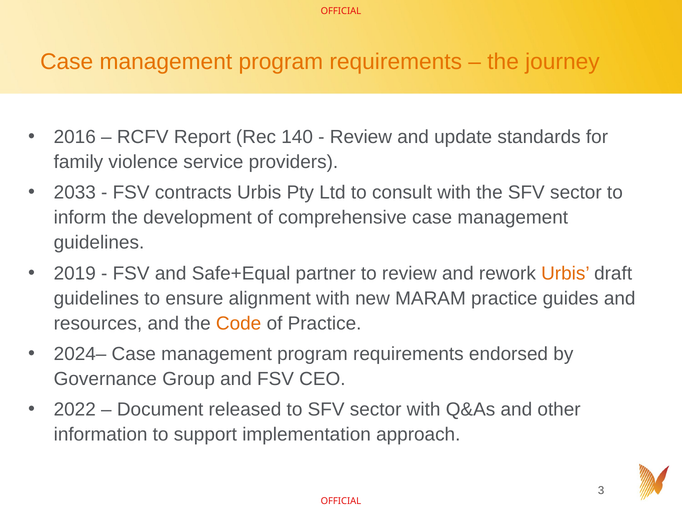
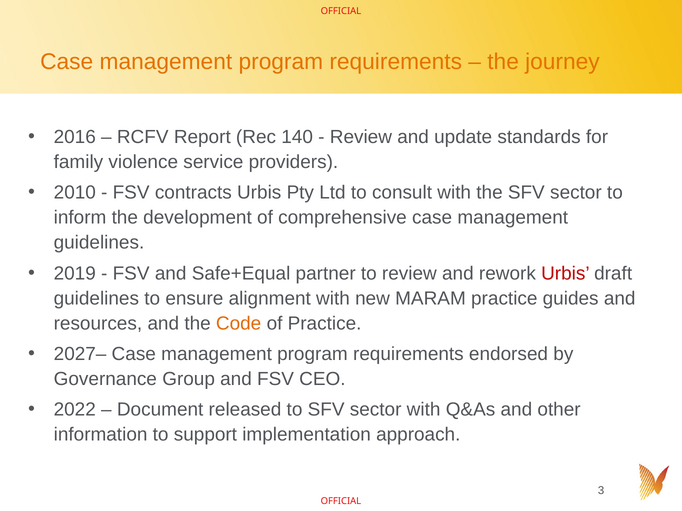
2033: 2033 -> 2010
Urbis at (565, 274) colour: orange -> red
2024–: 2024– -> 2027–
